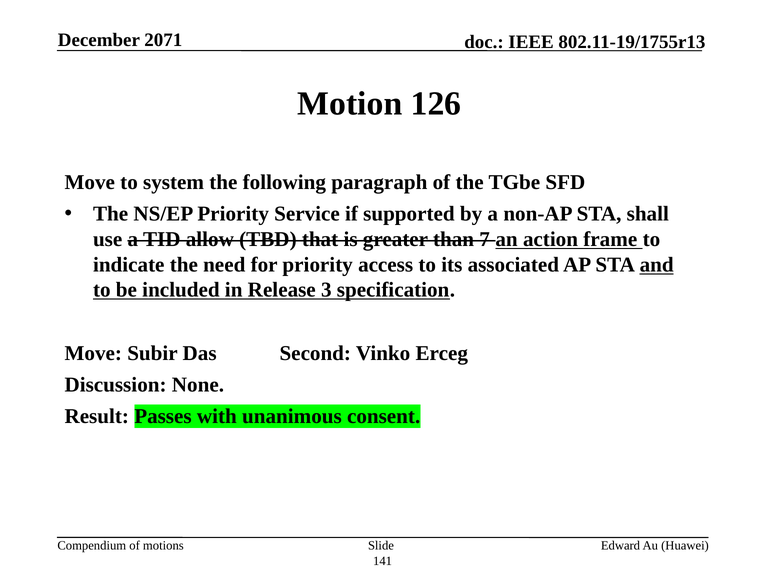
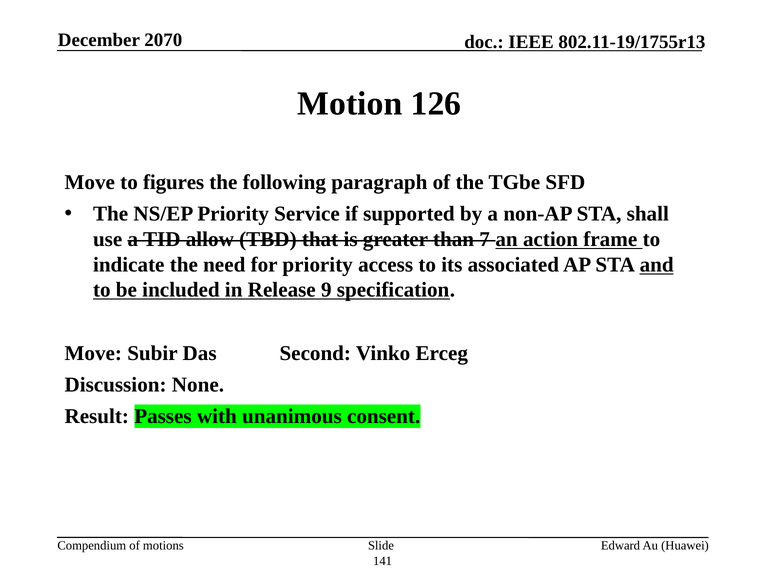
2071: 2071 -> 2070
system: system -> figures
3: 3 -> 9
